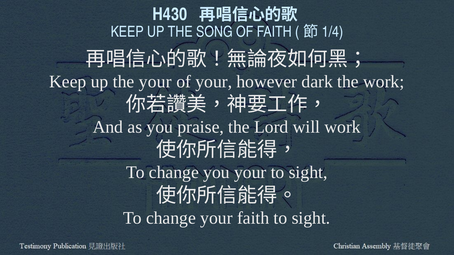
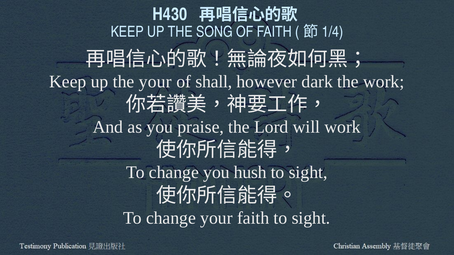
of your: your -> shall
you your: your -> hush
